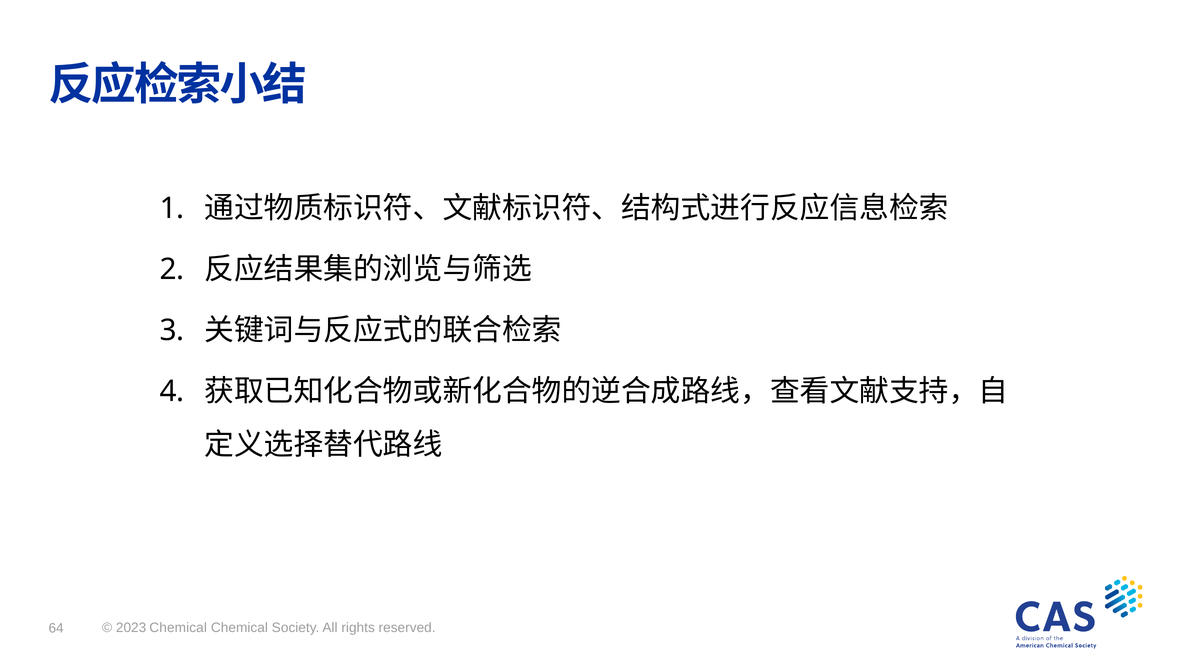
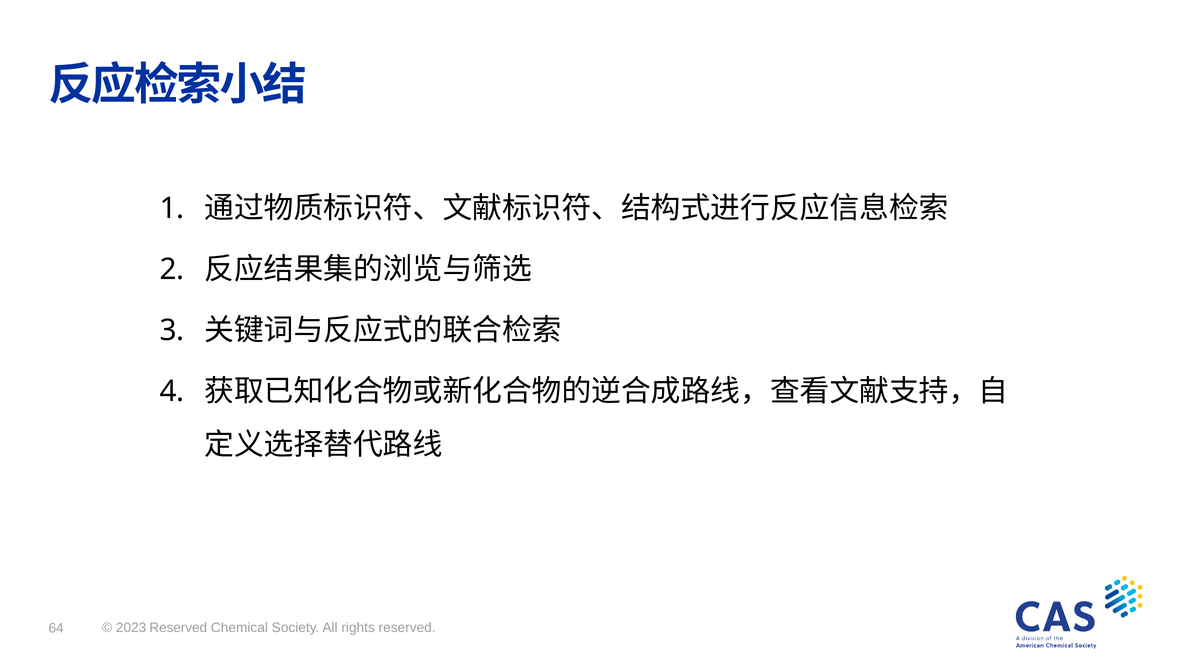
2023 Chemical: Chemical -> Reserved
